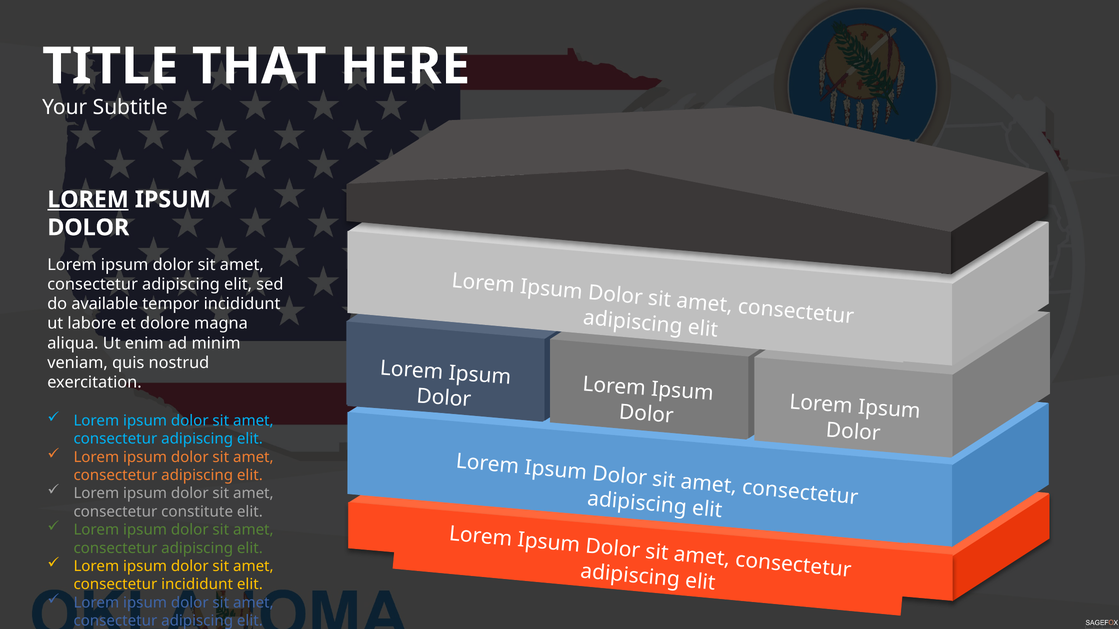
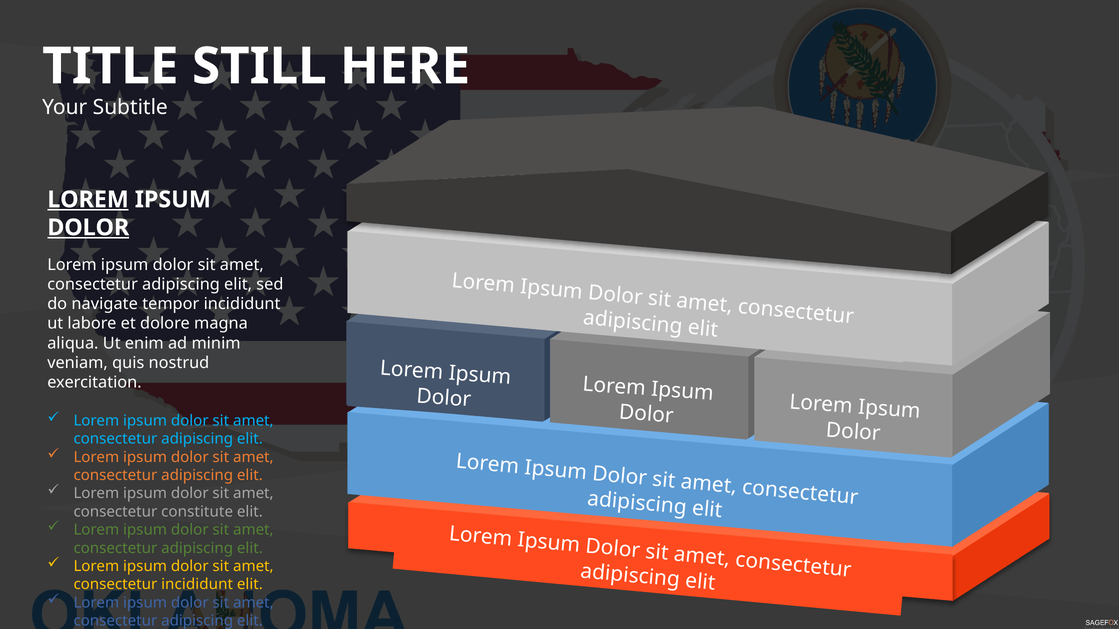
THAT: THAT -> STILL
DOLOR at (88, 228) underline: none -> present
available: available -> navigate
